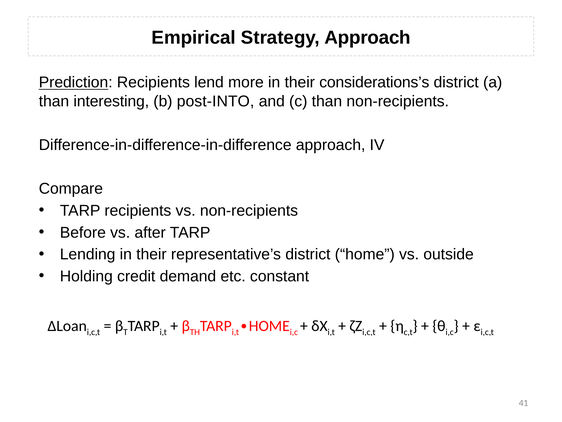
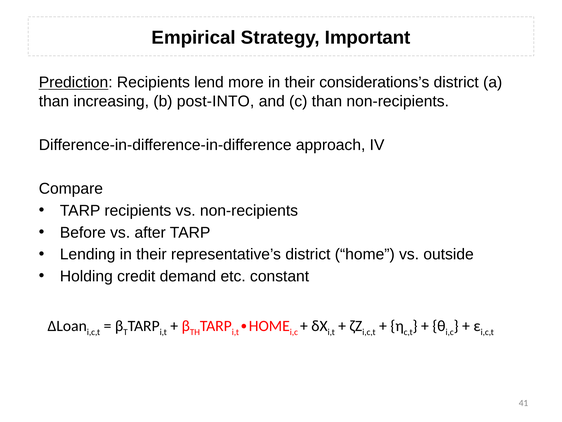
Strategy Approach: Approach -> Important
interesting: interesting -> increasing
